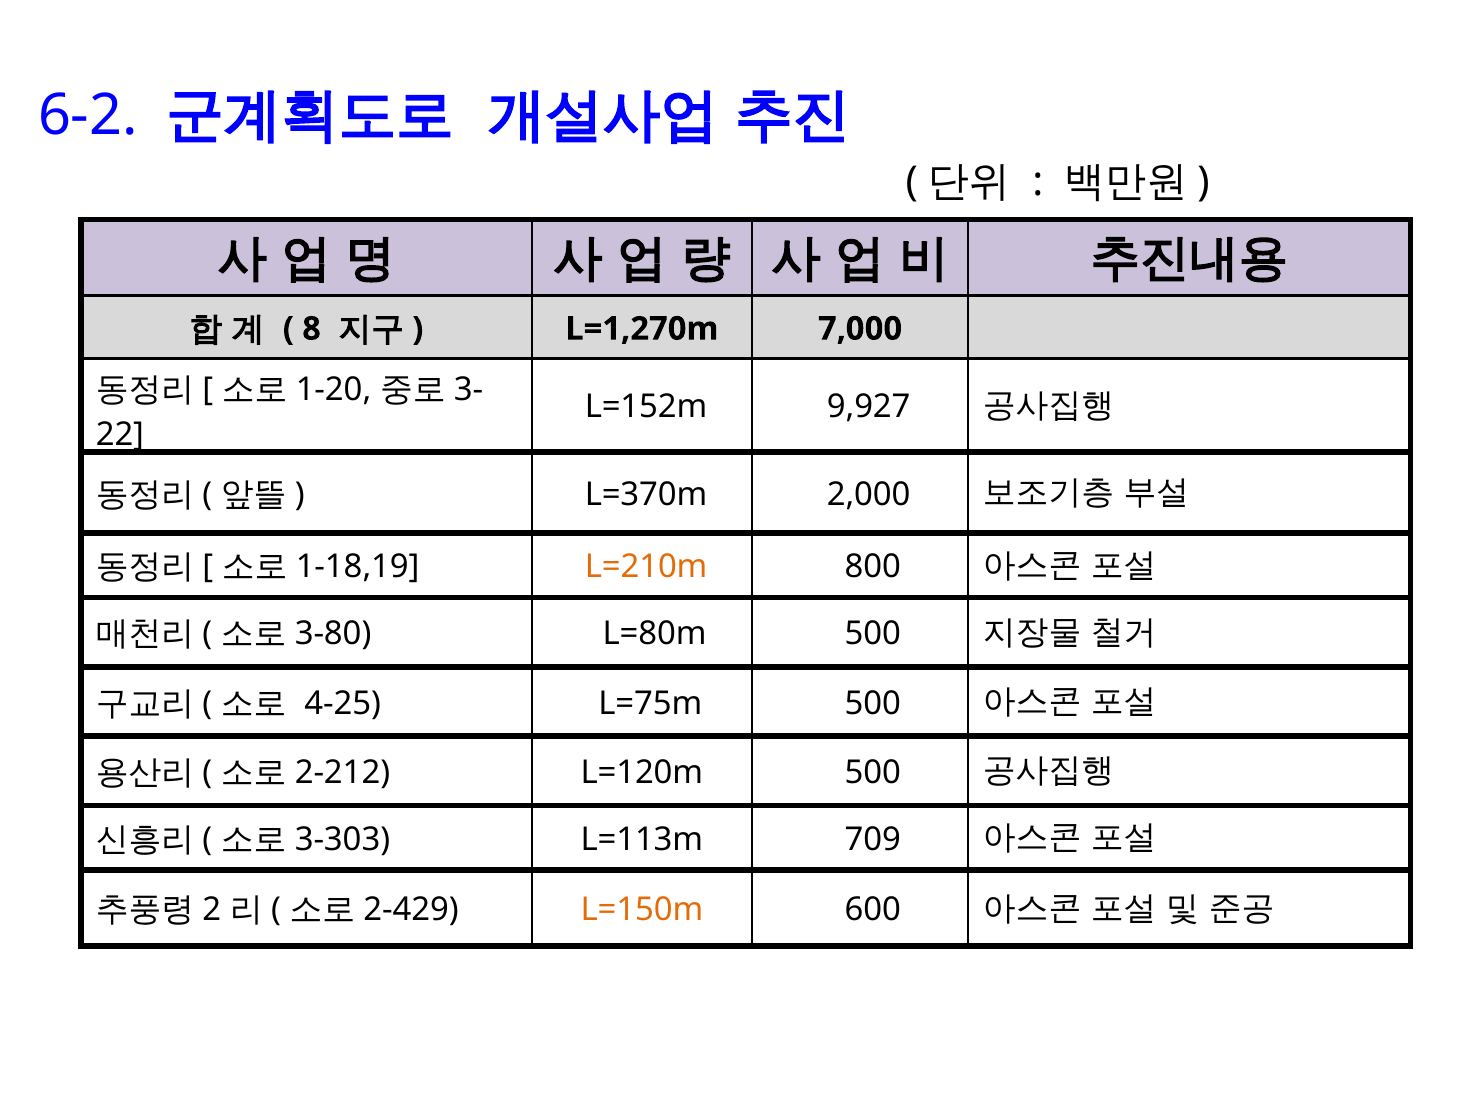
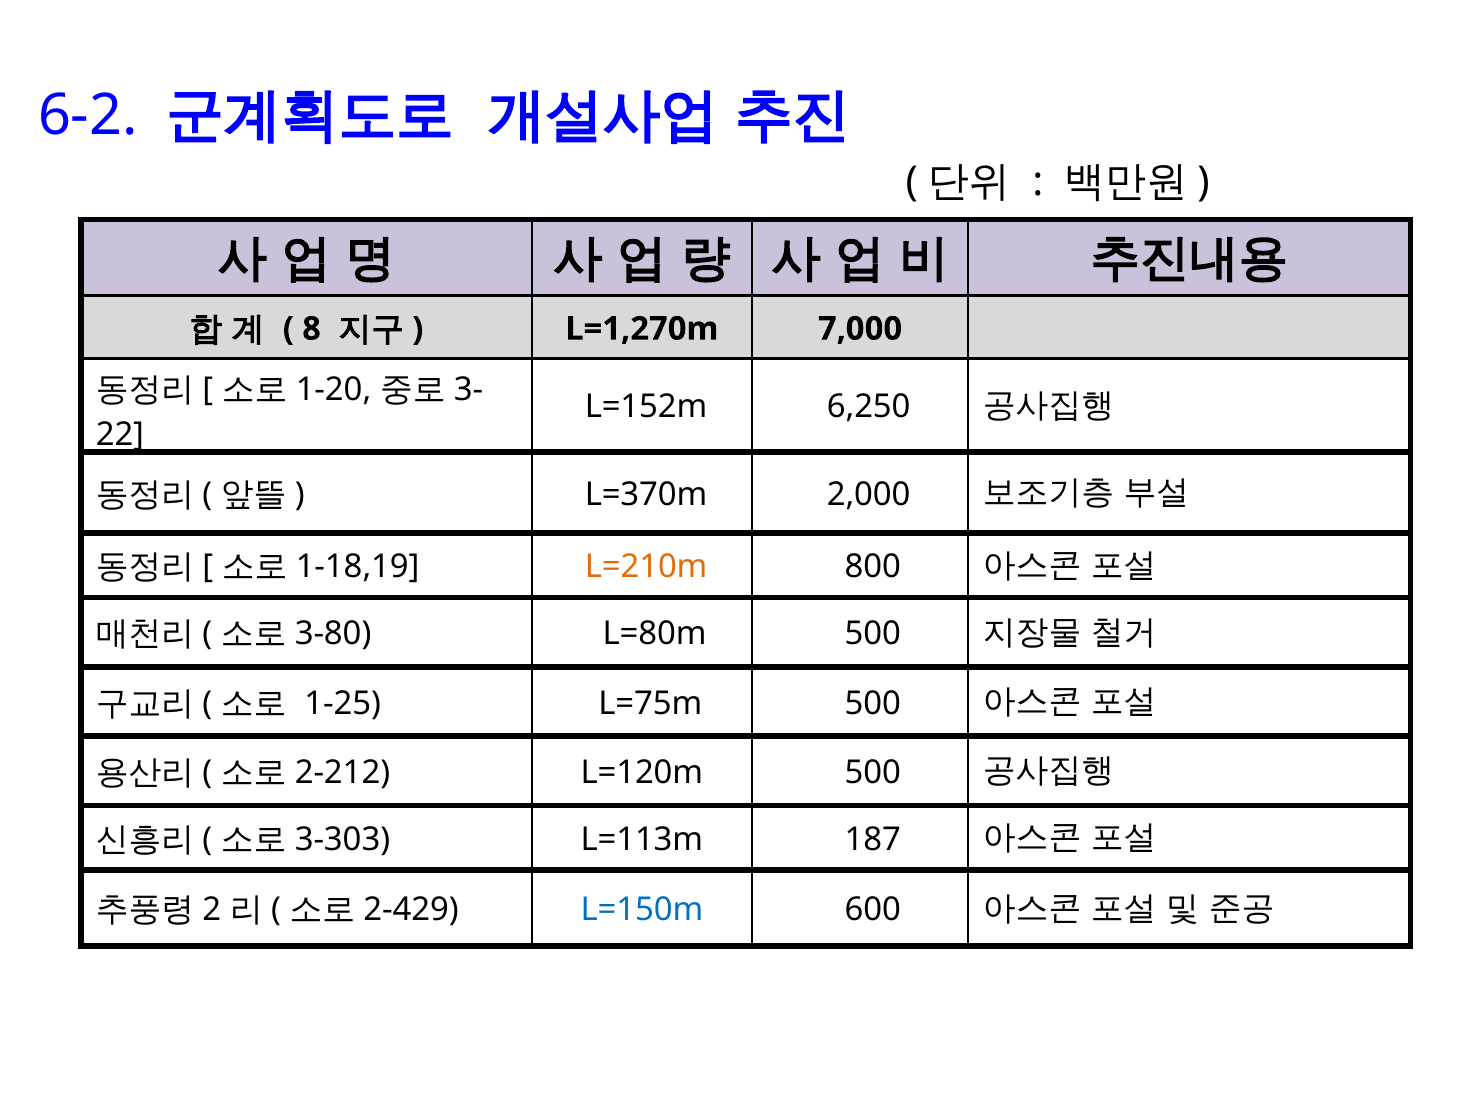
9,927: 9,927 -> 6,250
4-25: 4-25 -> 1-25
709: 709 -> 187
L=150m colour: orange -> blue
